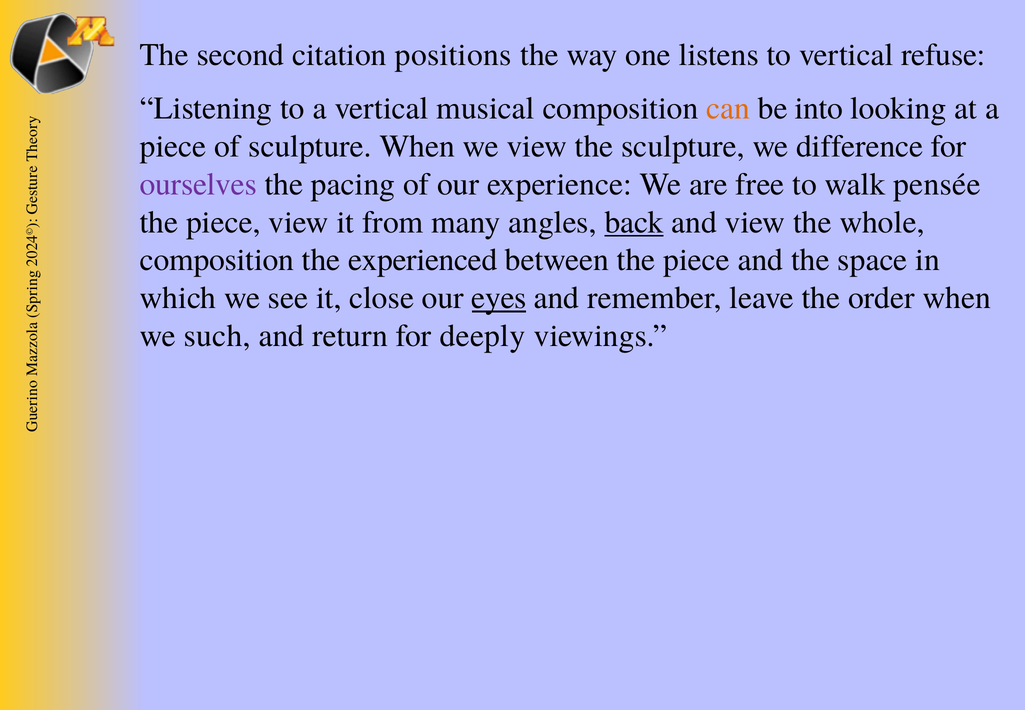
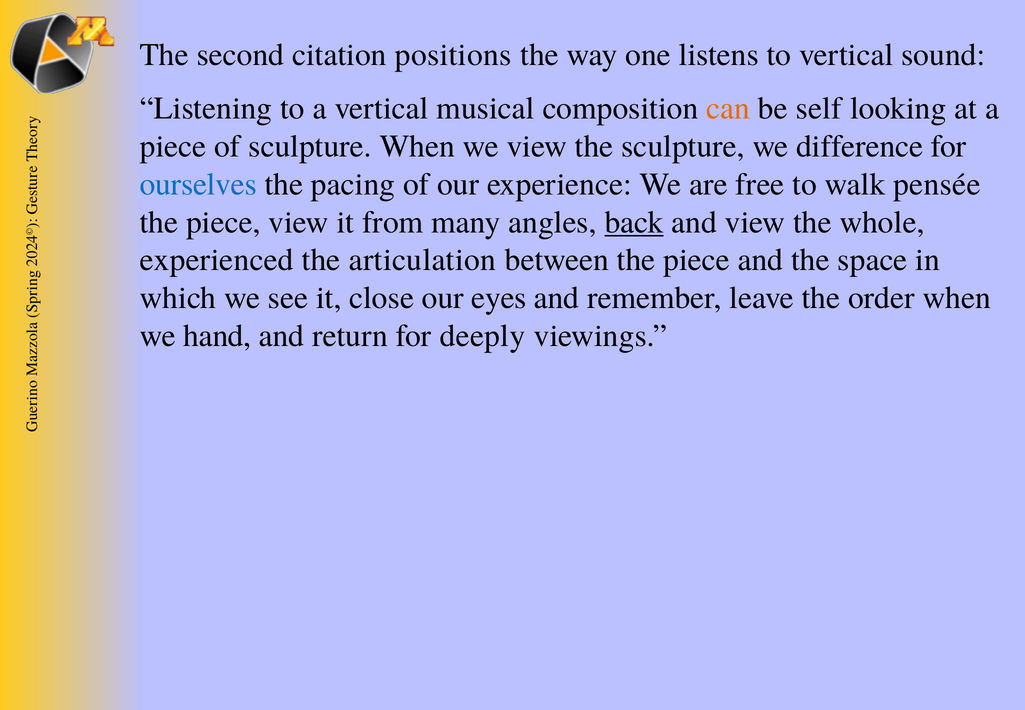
refuse: refuse -> sound
into: into -> self
ourselves colour: purple -> blue
composition at (217, 260): composition -> experienced
experienced: experienced -> articulation
eyes underline: present -> none
such: such -> hand
